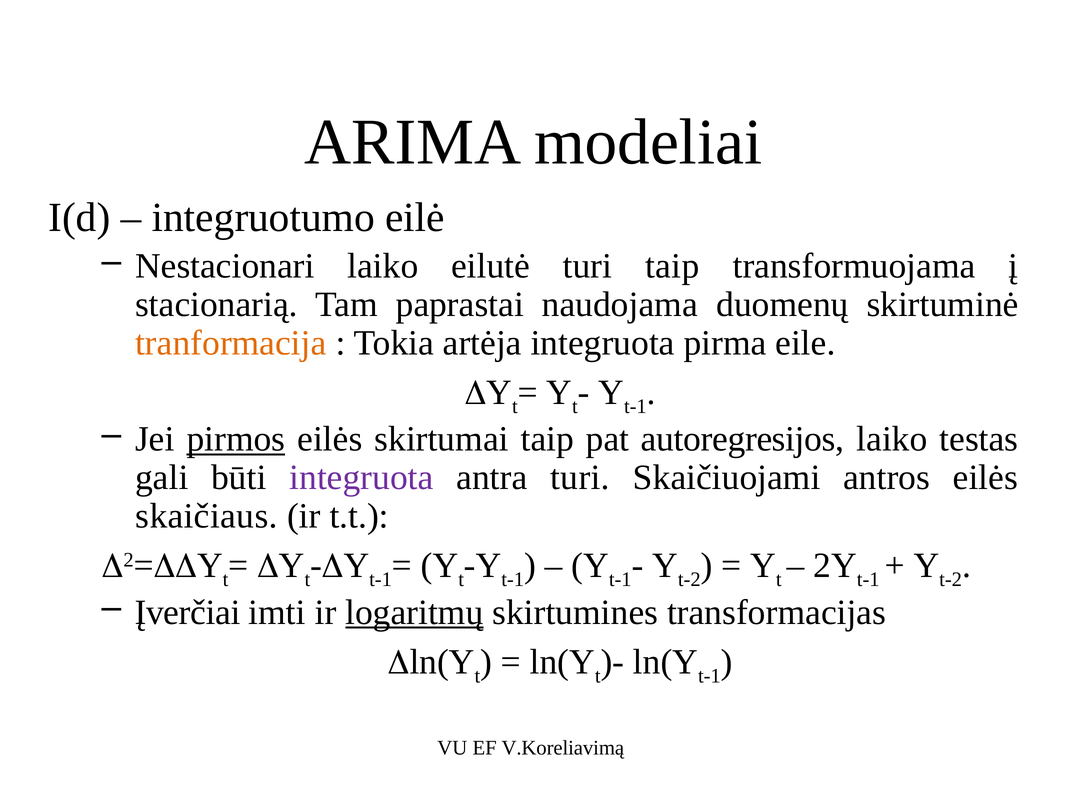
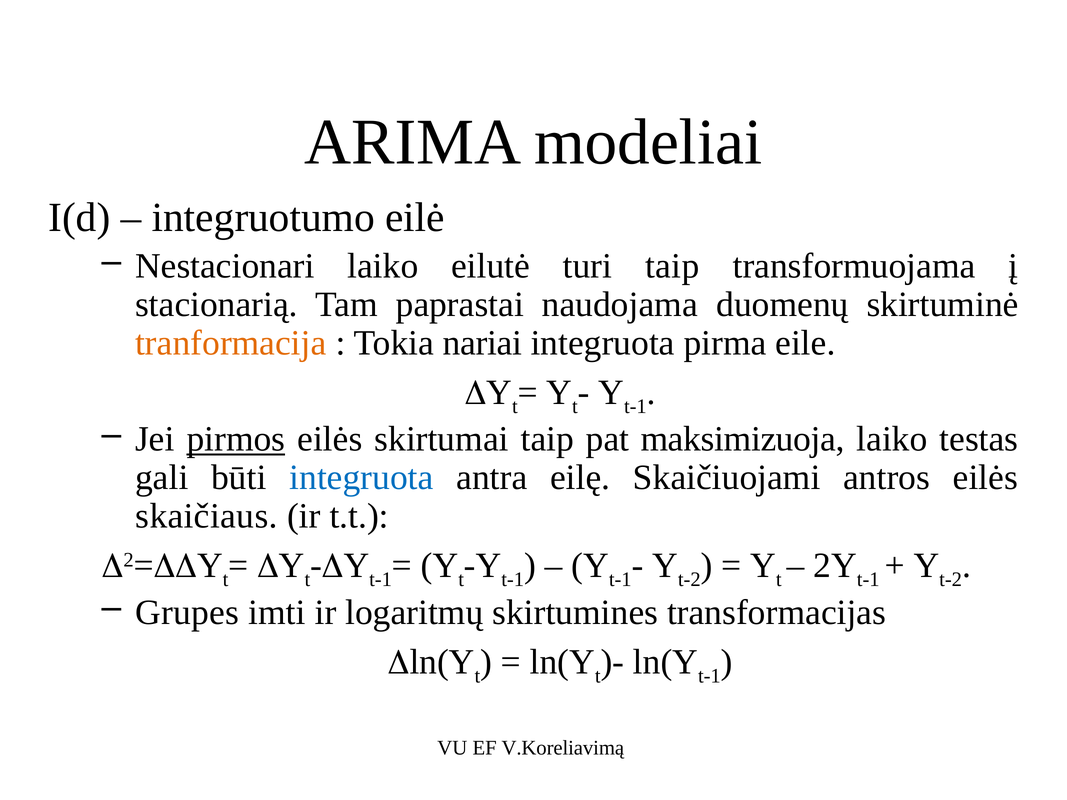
artėja: artėja -> nariai
autoregresijos: autoregresijos -> maksimizuoja
integruota at (361, 478) colour: purple -> blue
antra turi: turi -> eilę
Įverčiai: Įverčiai -> Grupes
logaritmų underline: present -> none
